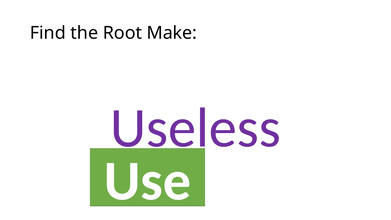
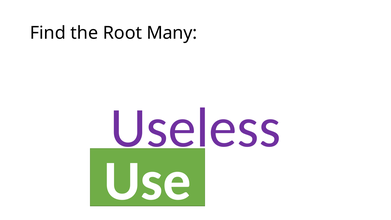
Make: Make -> Many
